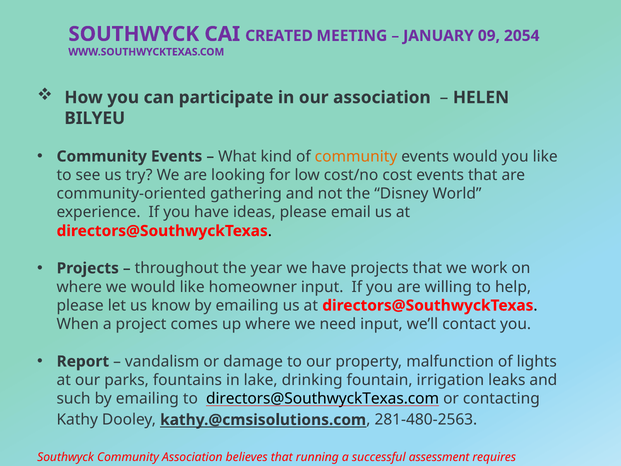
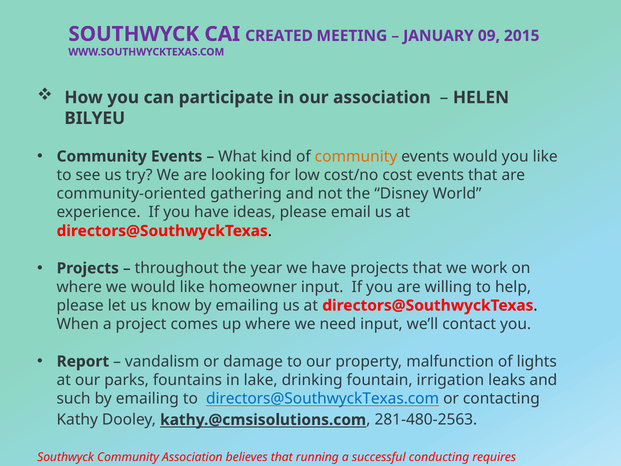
2054: 2054 -> 2015
directors@SouthwyckTexas.com colour: black -> blue
assessment: assessment -> conducting
